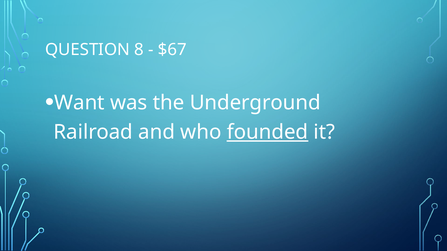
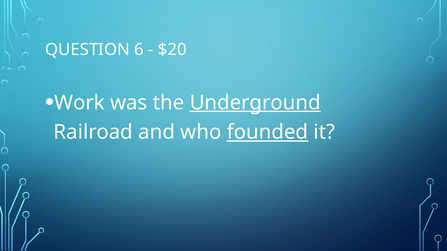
8: 8 -> 6
$67: $67 -> $20
Want: Want -> Work
Underground underline: none -> present
